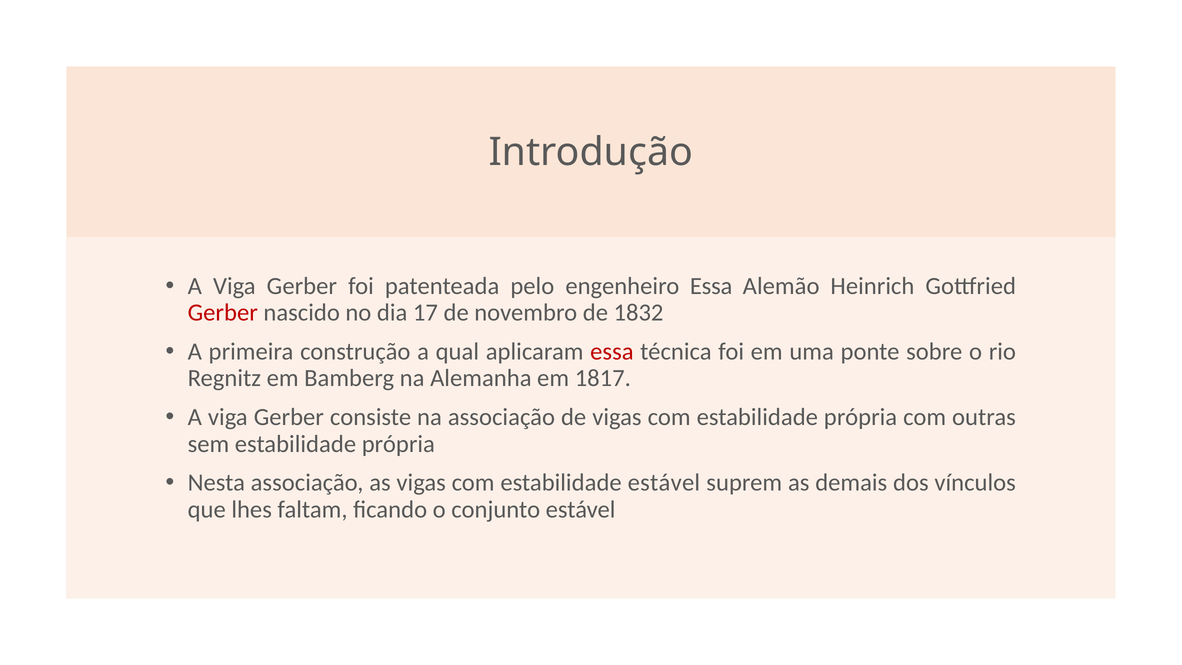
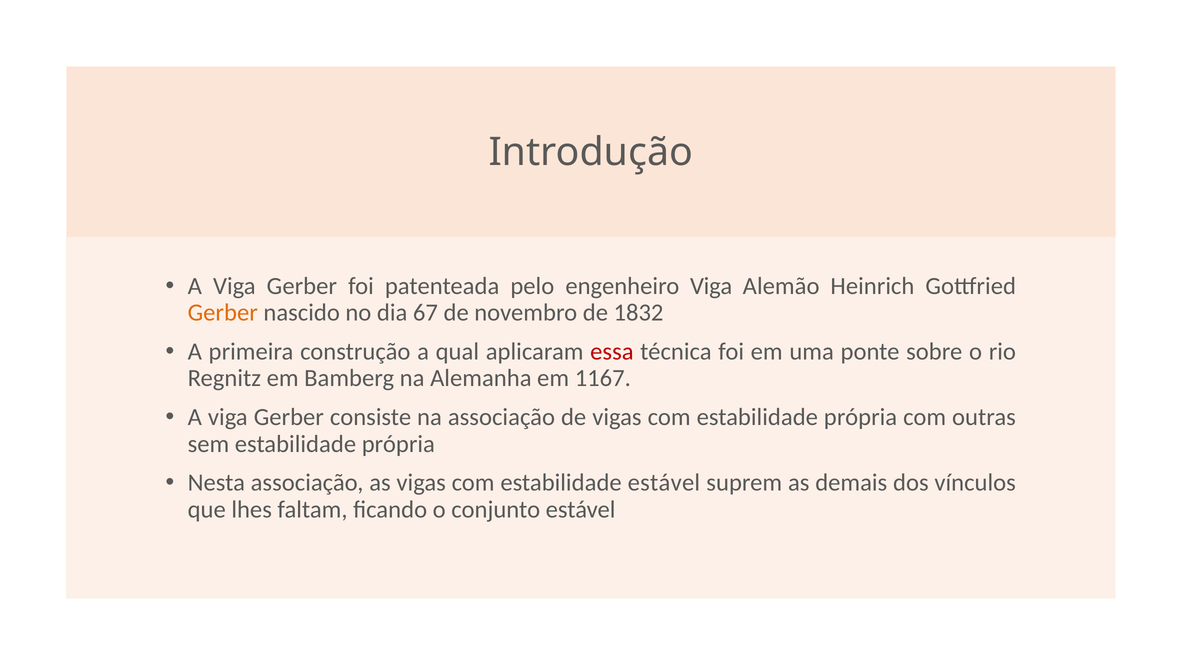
engenheiro Essa: Essa -> Viga
Gerber at (223, 313) colour: red -> orange
17: 17 -> 67
1817: 1817 -> 1167
